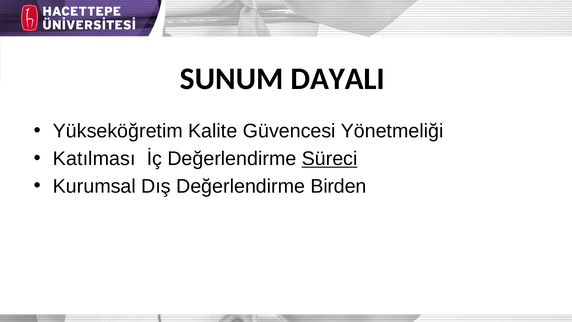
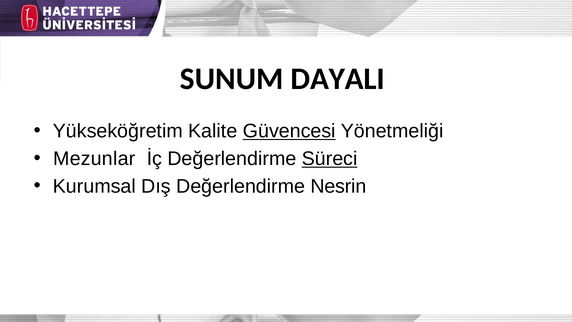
Güvencesi underline: none -> present
Katılması: Katılması -> Mezunlar
Birden: Birden -> Nesrin
